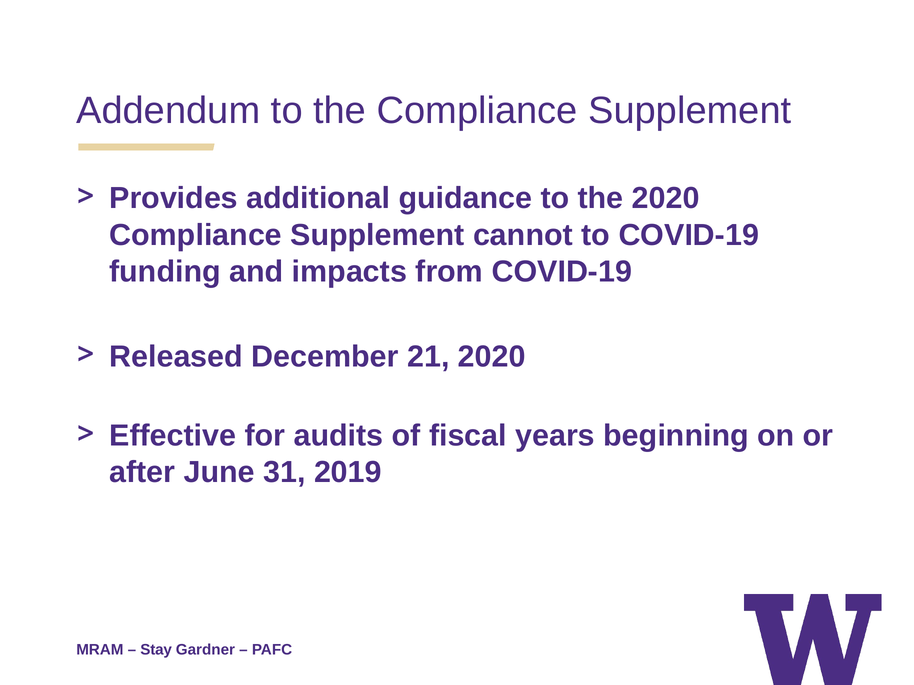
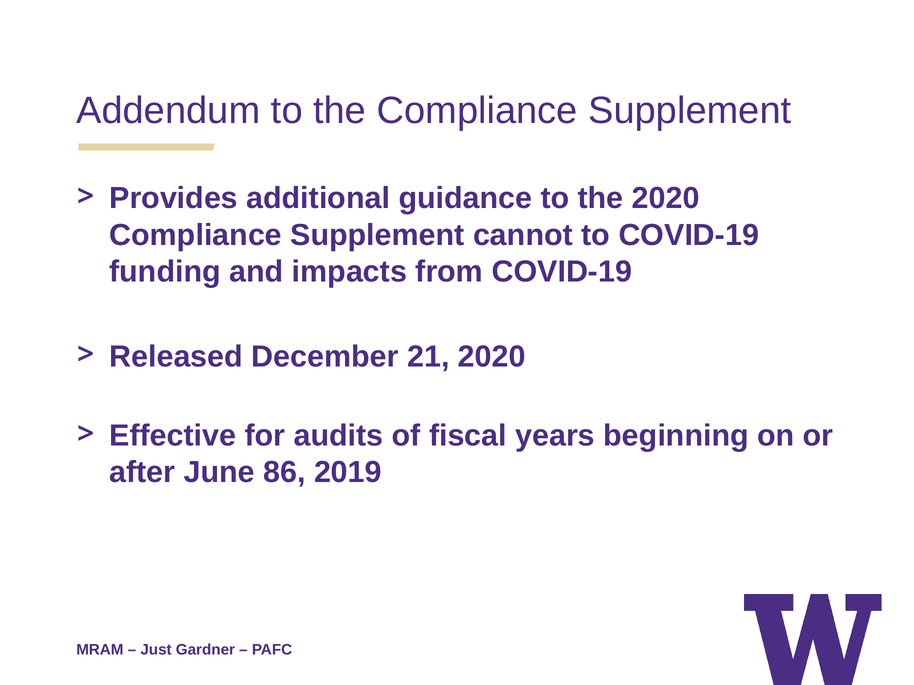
31: 31 -> 86
Stay: Stay -> Just
